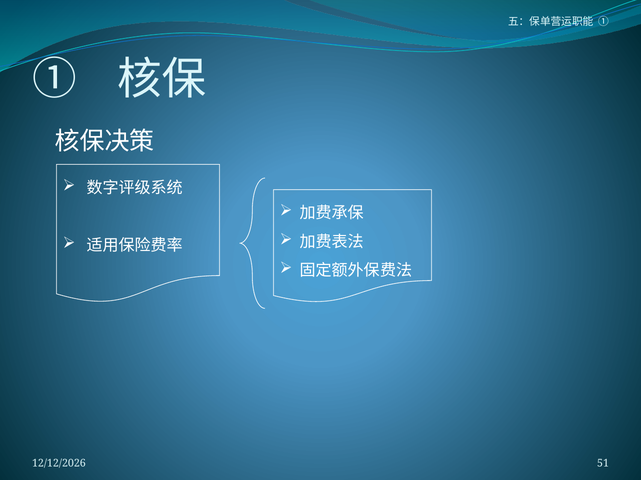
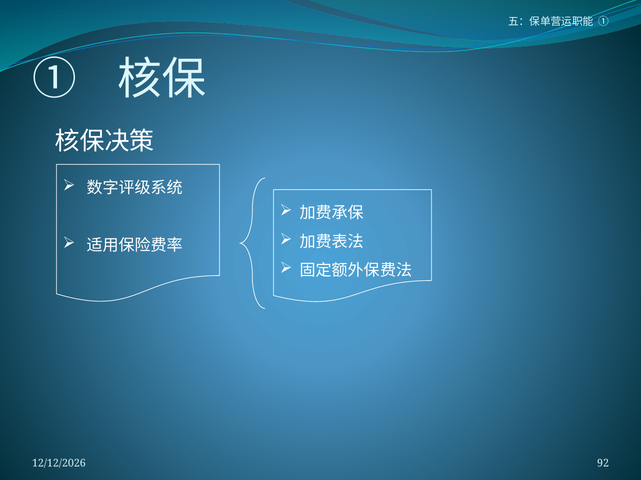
51: 51 -> 92
